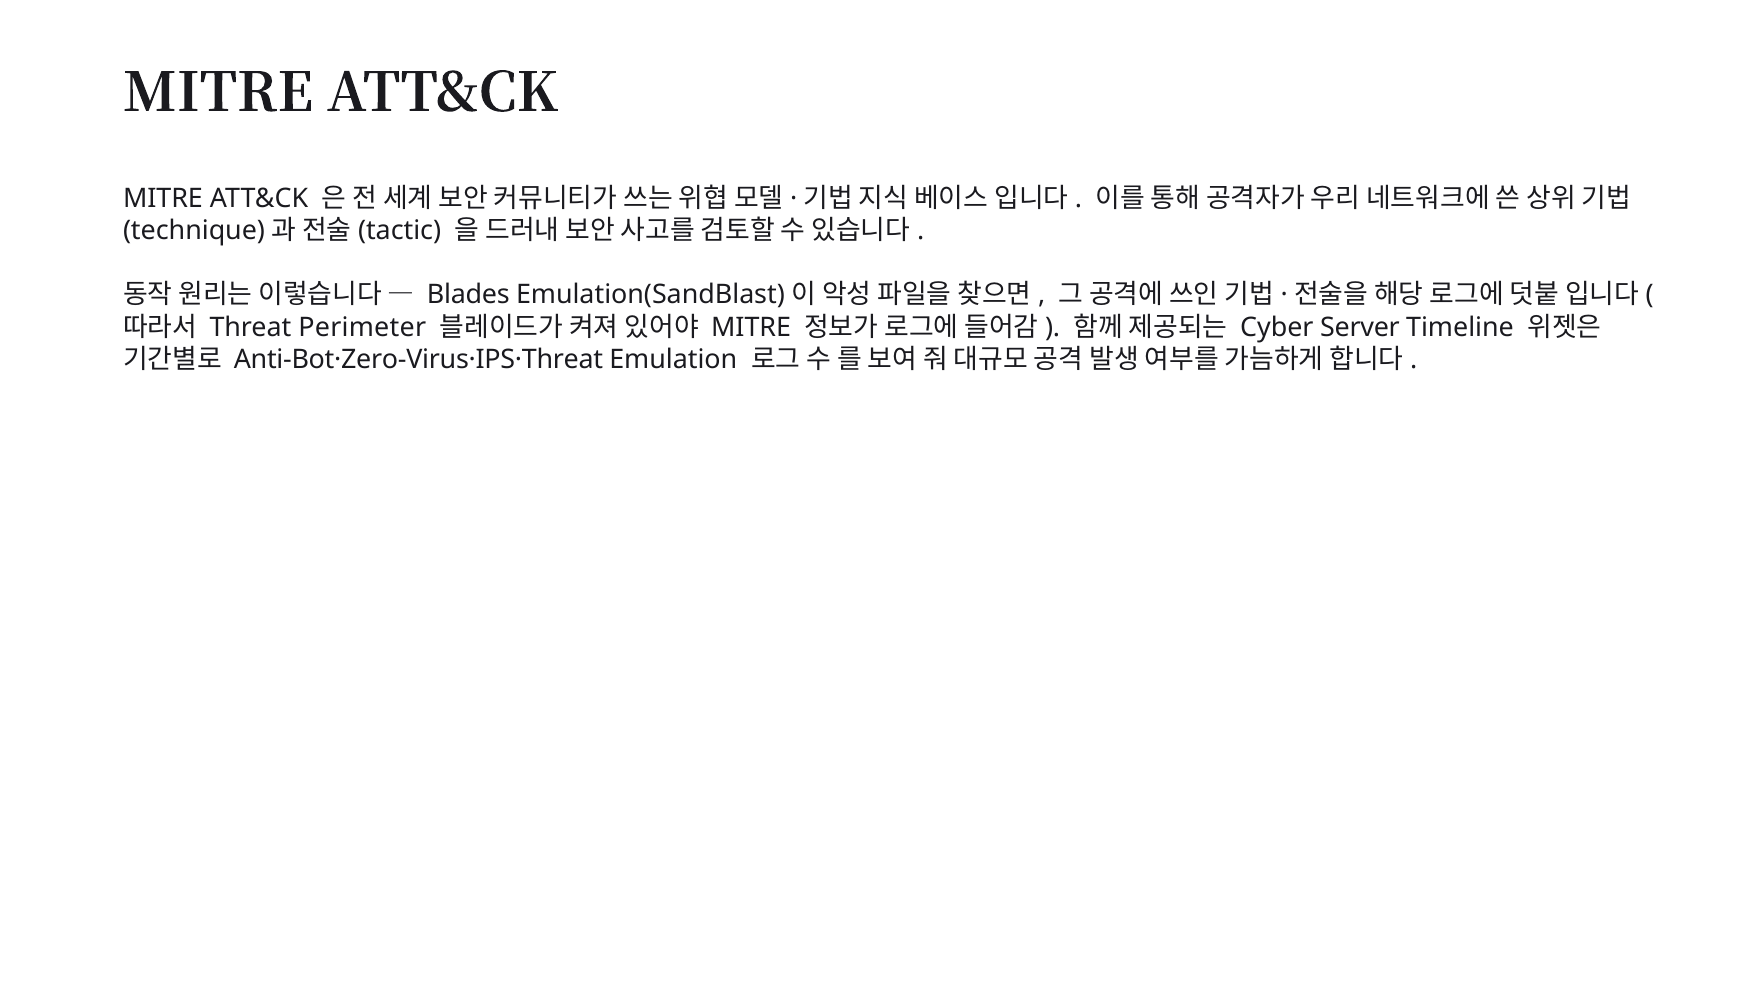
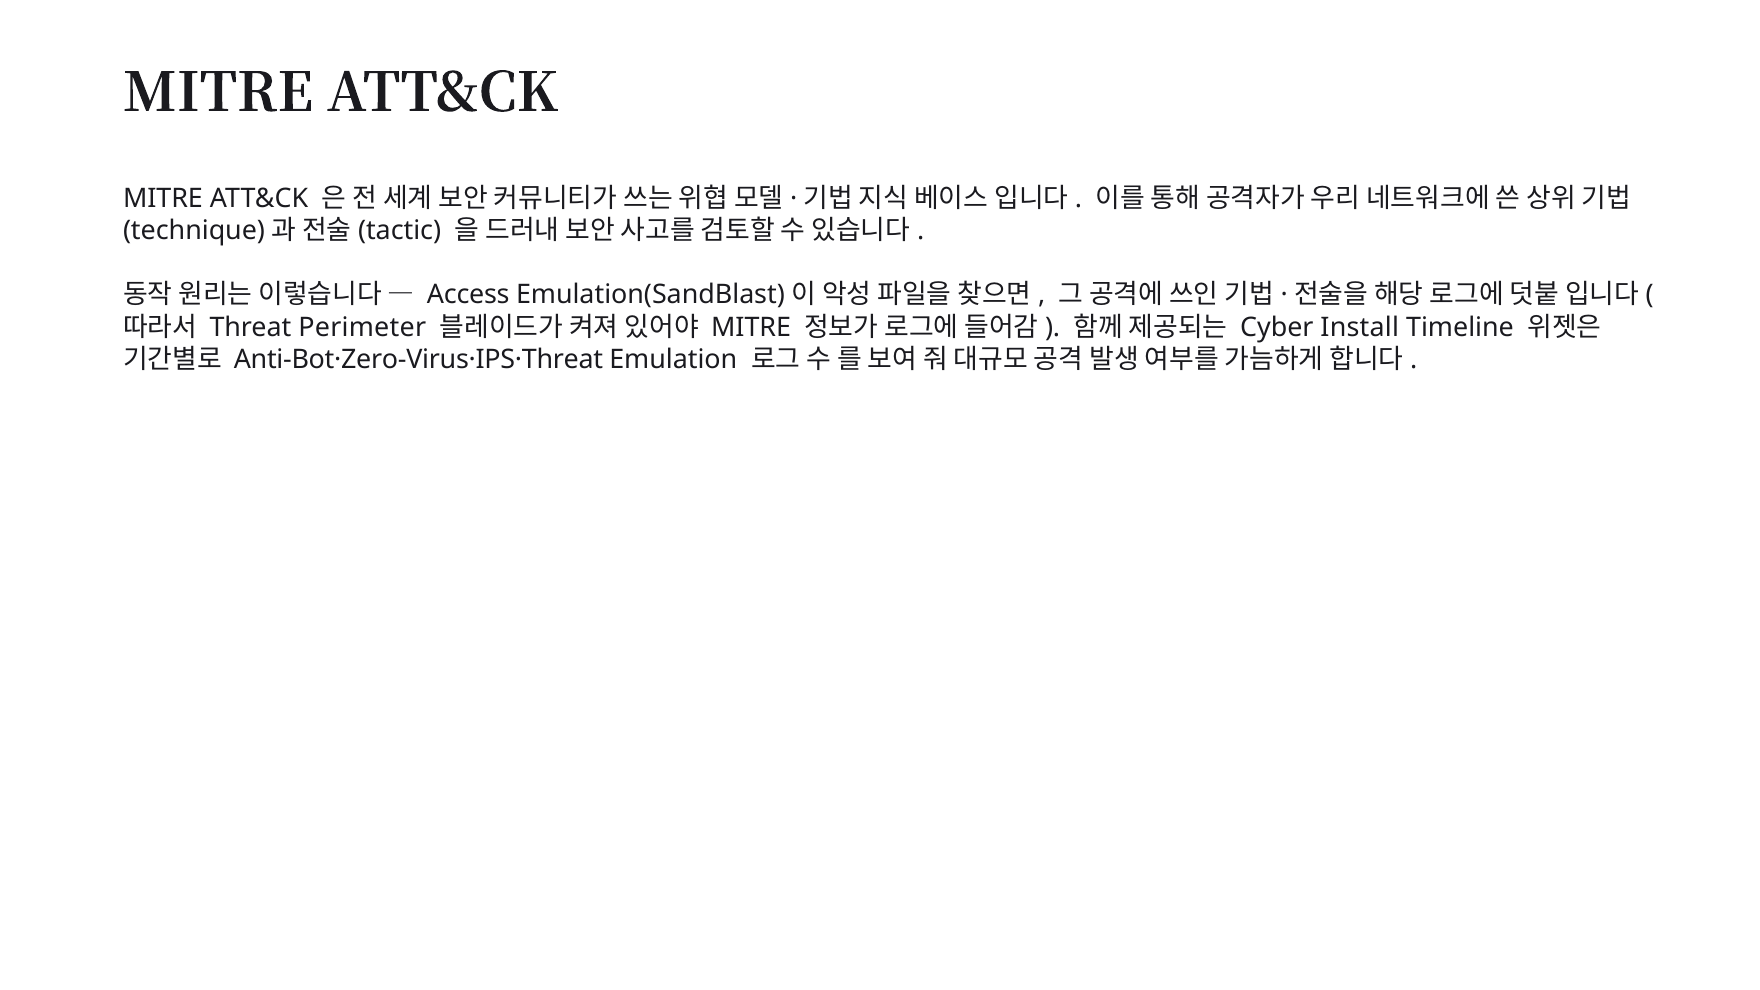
Blades: Blades -> Access
Server: Server -> Install
